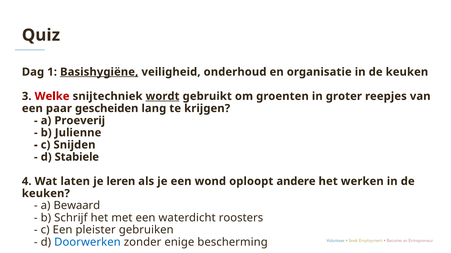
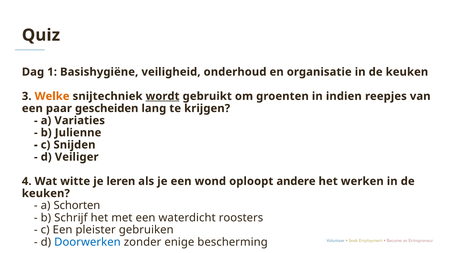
Basishygiëne underline: present -> none
Welke colour: red -> orange
groter: groter -> indien
Proeverij: Proeverij -> Variaties
Stabiele: Stabiele -> Veiliger
laten: laten -> witte
Bewaard: Bewaard -> Schorten
